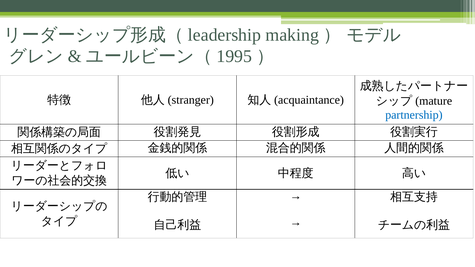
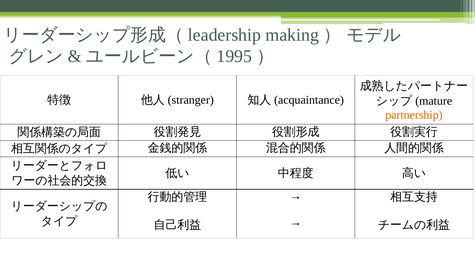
partnership colour: blue -> orange
